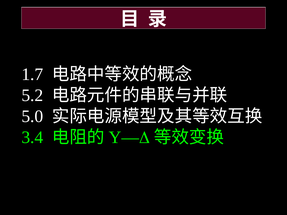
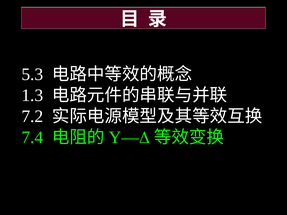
1.7: 1.7 -> 5.3
5.2: 5.2 -> 1.3
5.0: 5.0 -> 7.2
3.4: 3.4 -> 7.4
